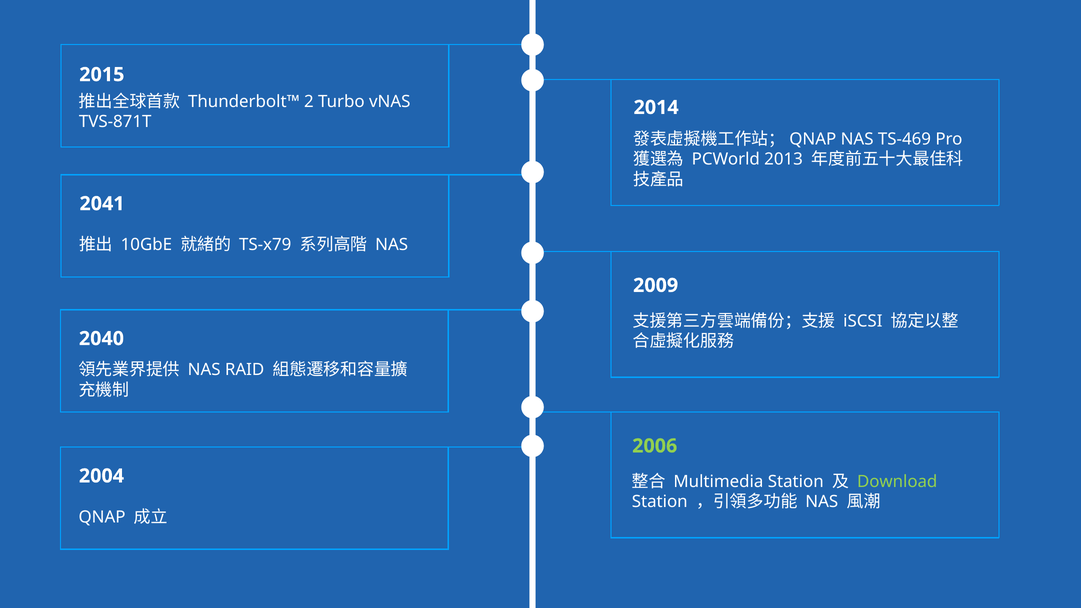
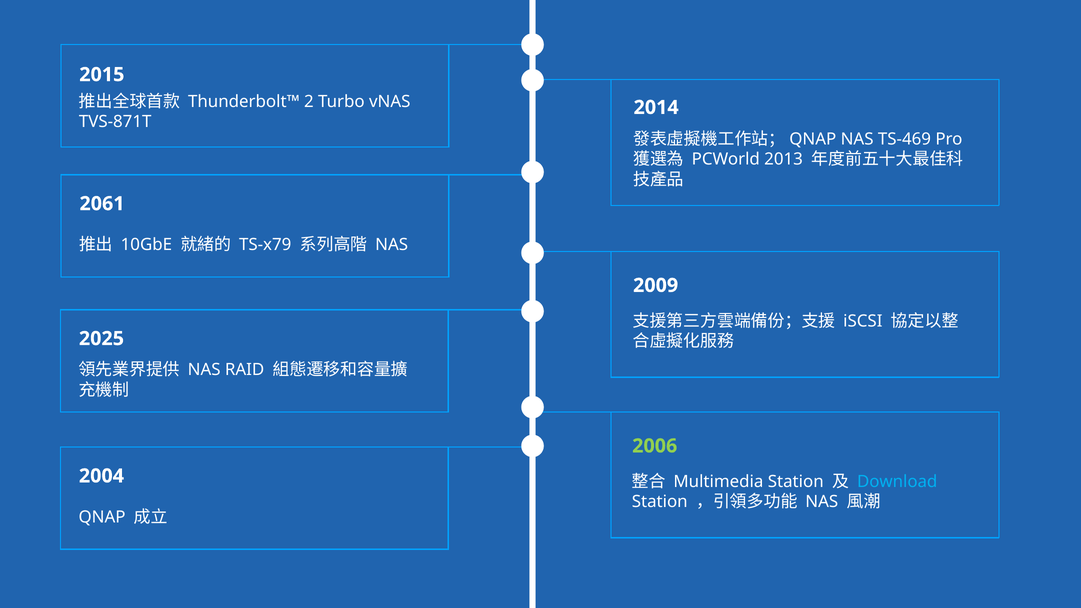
2041: 2041 -> 2061
2040: 2040 -> 2025
Download colour: light green -> light blue
